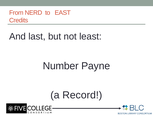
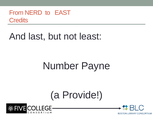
Record: Record -> Provide
